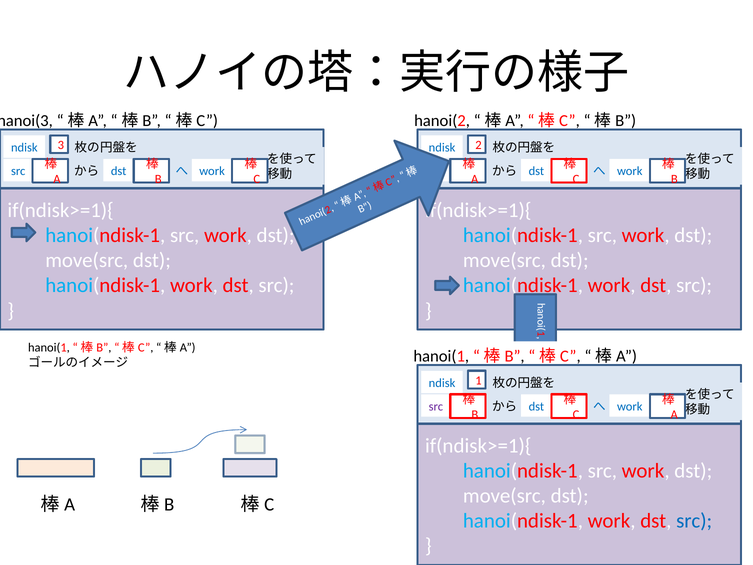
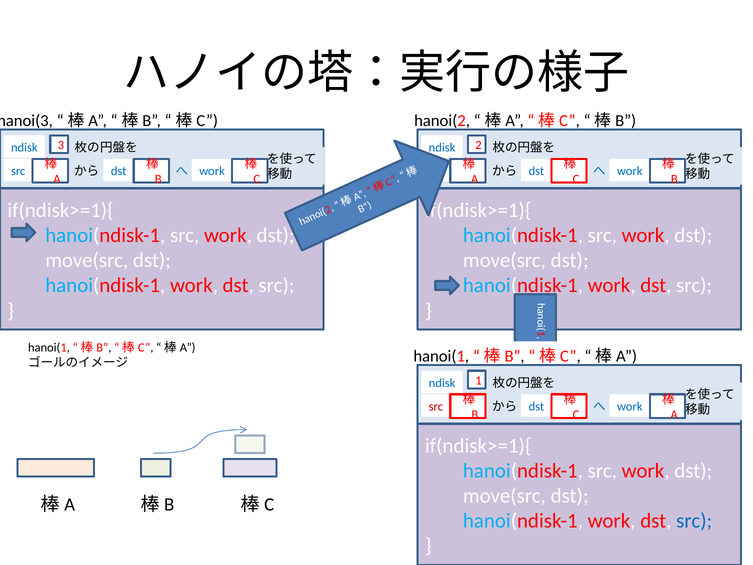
src at (436, 406) colour: purple -> red
